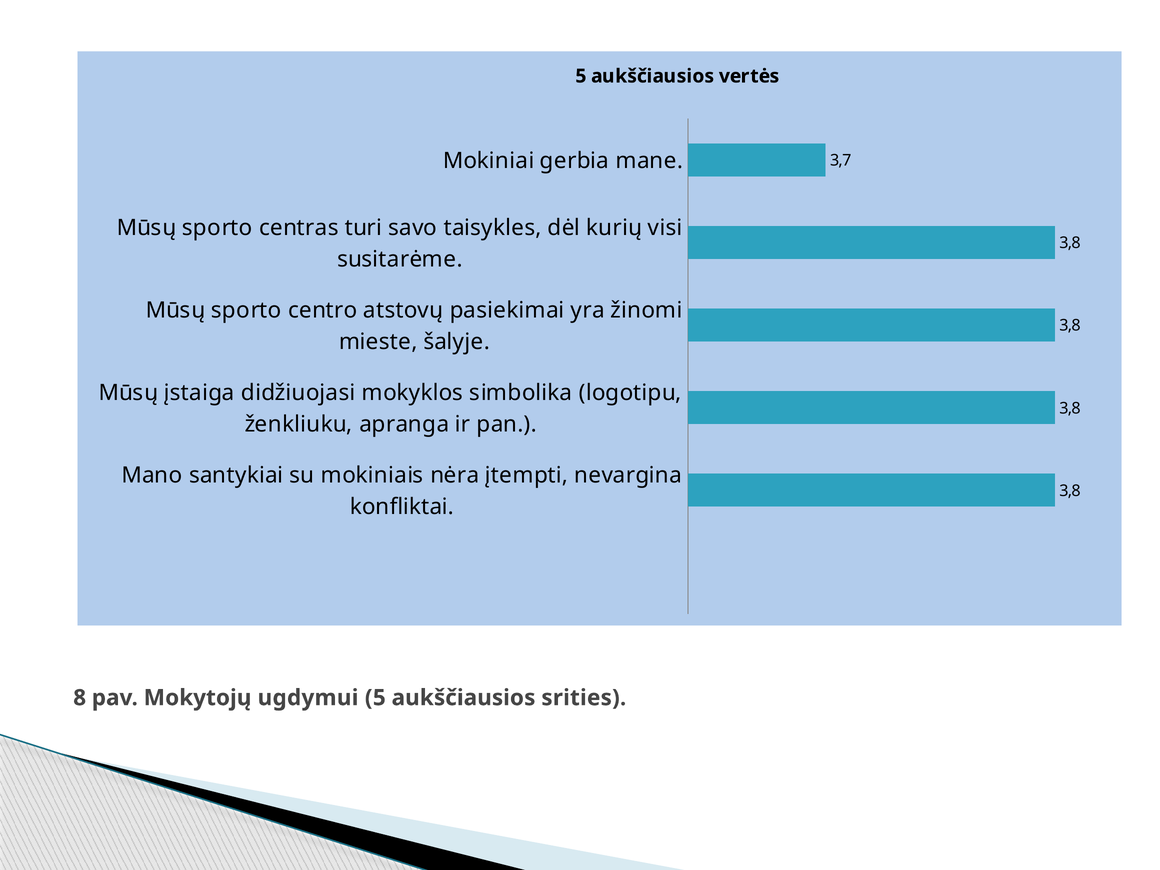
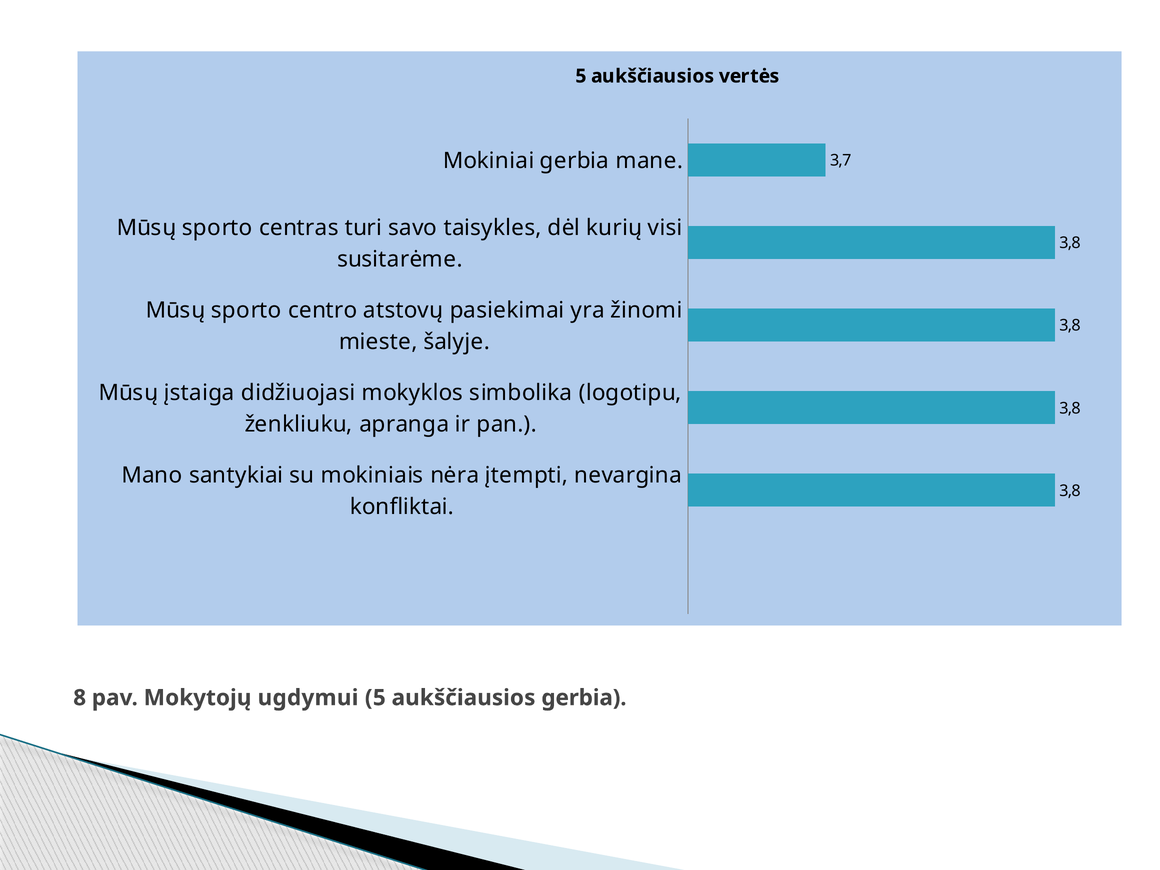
aukščiausios srities: srities -> gerbia
